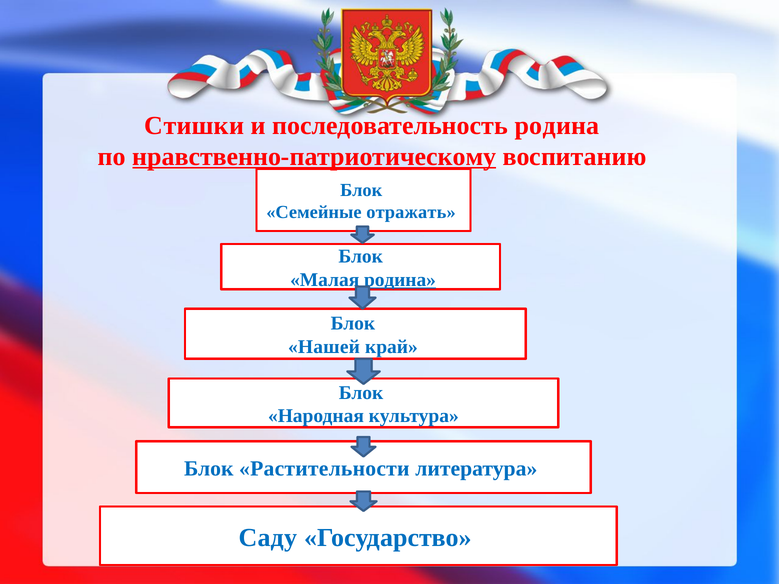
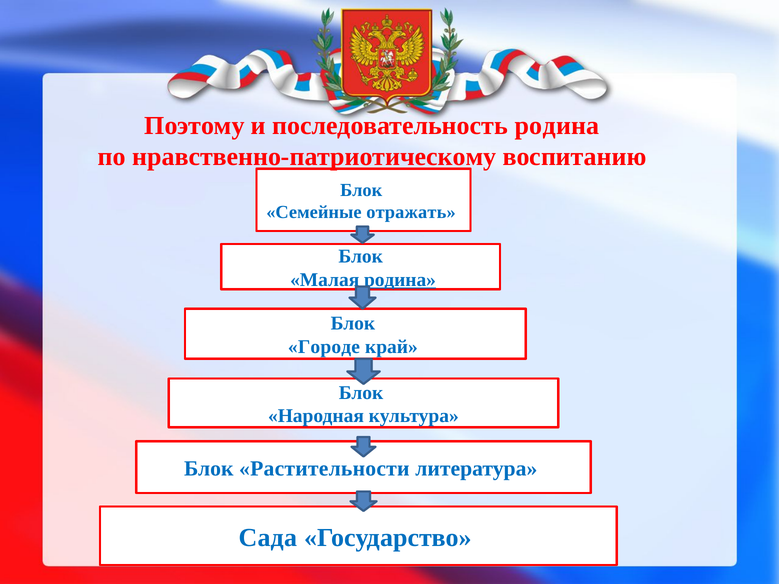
Стишки: Стишки -> Поэтому
нравственно-патриотическому underline: present -> none
Нашей: Нашей -> Городе
Саду: Саду -> Сада
